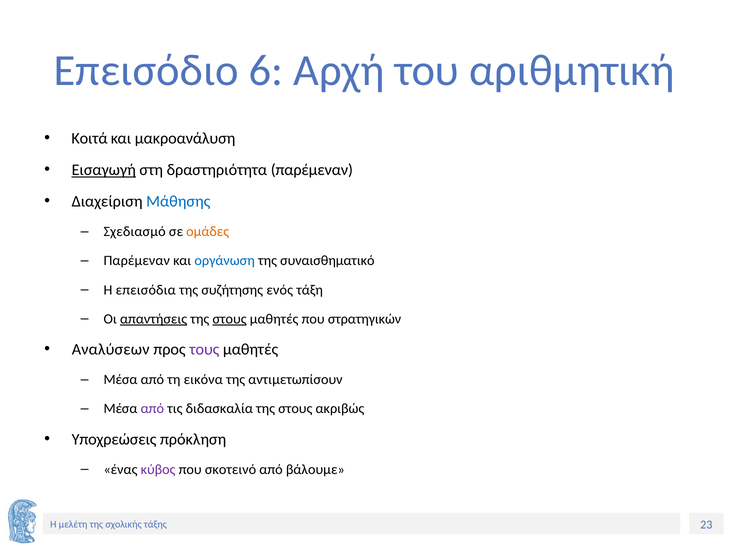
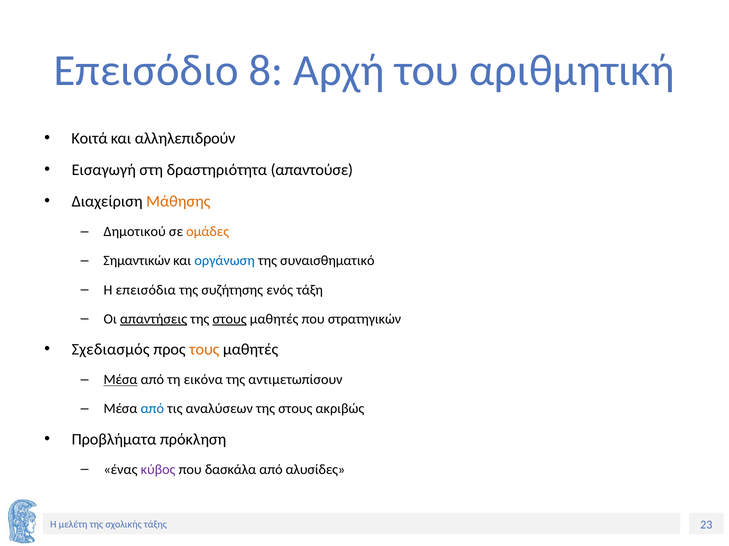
6: 6 -> 8
μακροανάλυση: μακροανάλυση -> αλληλεπιδρούν
Εισαγωγή underline: present -> none
δραστηριότητα παρέμεναν: παρέμεναν -> απαντούσε
Μάθησης colour: blue -> orange
Σχεδιασμό: Σχεδιασμό -> Δημοτικού
Παρέμεναν at (137, 261): Παρέμεναν -> Σημαντικών
Αναλύσεων: Αναλύσεων -> Σχεδιασμός
τους colour: purple -> orange
Μέσα at (121, 380) underline: none -> present
από at (152, 409) colour: purple -> blue
διδασκαλία: διδασκαλία -> αναλύσεων
Υποχρεώσεις: Υποχρεώσεις -> Προβλήματα
σκοτεινό: σκοτεινό -> δασκάλα
βάλουμε: βάλουμε -> αλυσίδες
